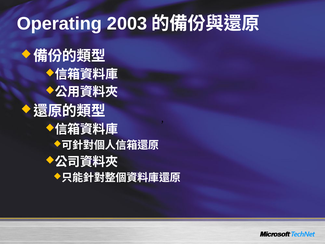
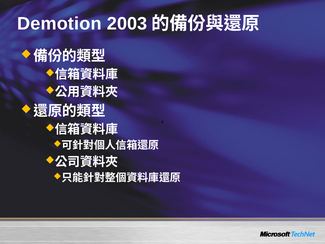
Operating: Operating -> Demotion
